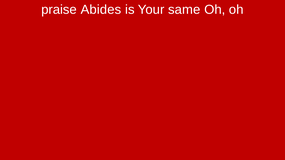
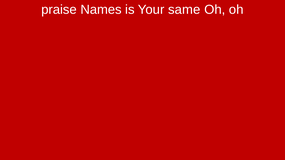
Abides: Abides -> Names
